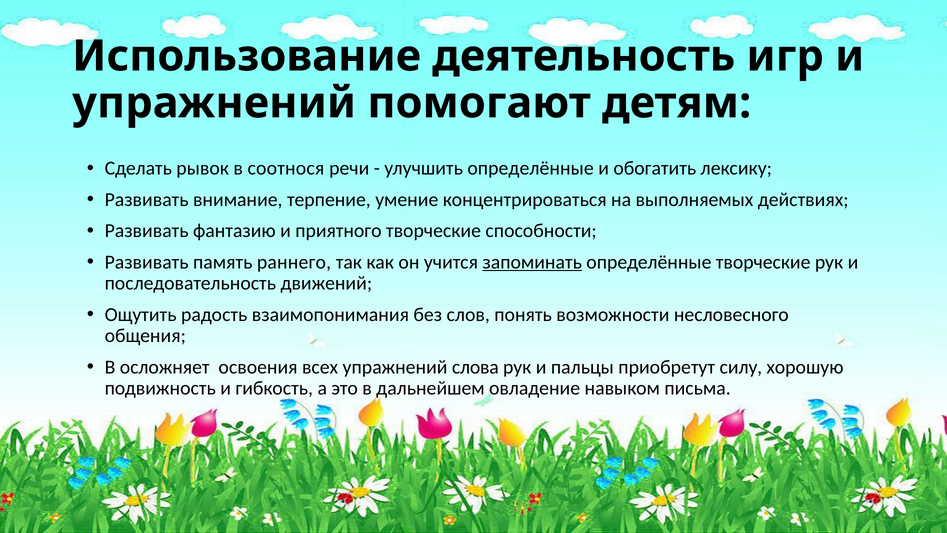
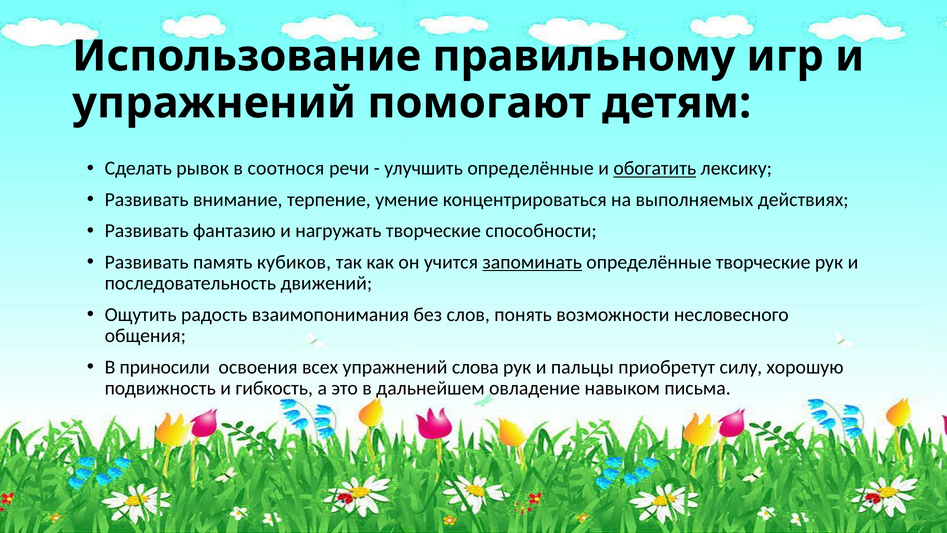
деятельность: деятельность -> правильному
обогатить underline: none -> present
приятного: приятного -> нагружать
раннего: раннего -> кубиков
осложняет: осложняет -> приносили
